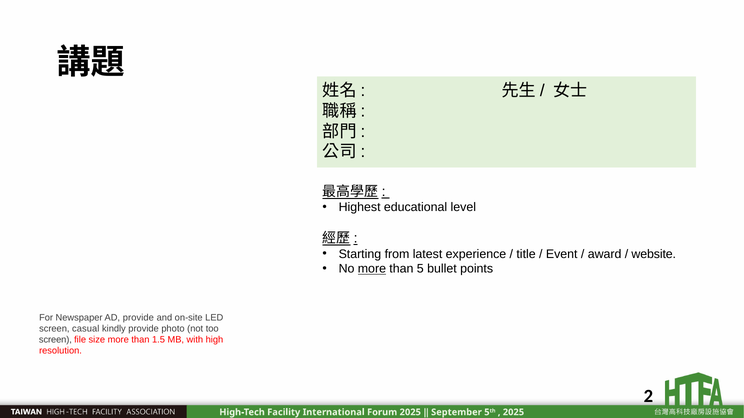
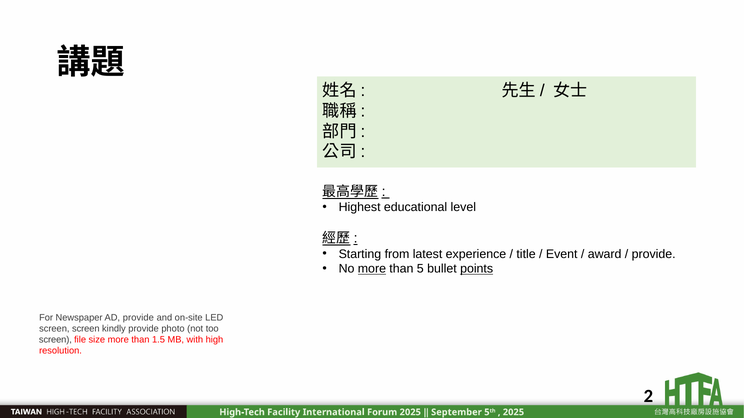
website at (654, 254): website -> provide
points underline: none -> present
screen casual: casual -> screen
